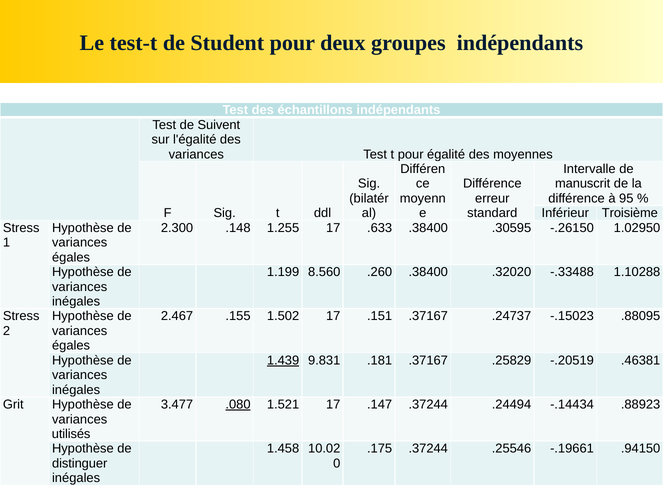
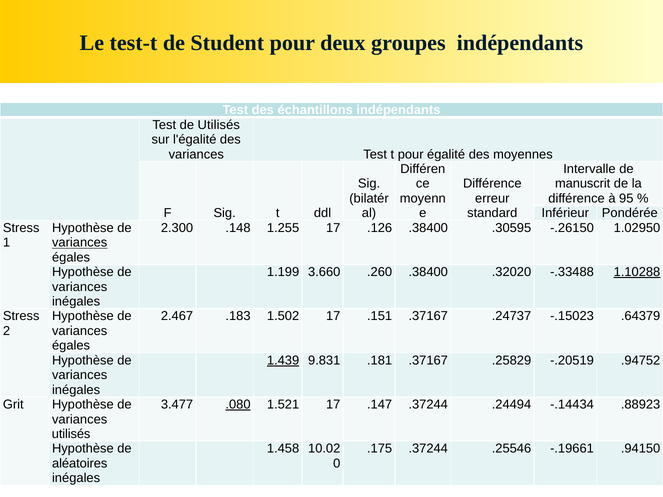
de Suivent: Suivent -> Utilisés
Troisième: Troisième -> Pondérée
.633: .633 -> .126
variances at (80, 243) underline: none -> present
8.560: 8.560 -> 3.660
1.10288 underline: none -> present
.155: .155 -> .183
.88095: .88095 -> .64379
.46381: .46381 -> .94752
distinguer: distinguer -> aléatoires
